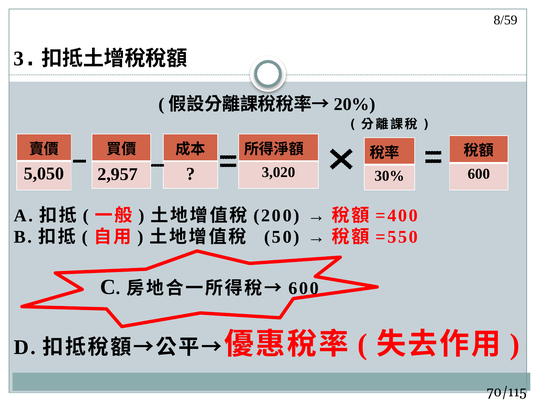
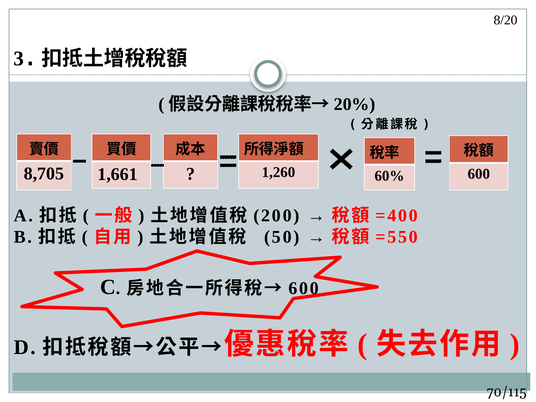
8/59: 8/59 -> 8/20
3,020: 3,020 -> 1,260
5,050: 5,050 -> 8,705
2,957: 2,957 -> 1,661
30%: 30% -> 60%
